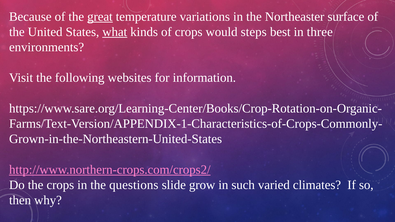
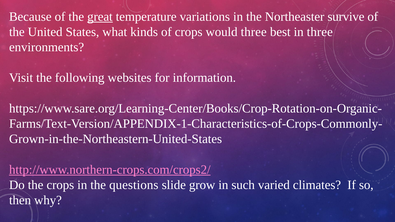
surface: surface -> survive
what underline: present -> none
would steps: steps -> three
